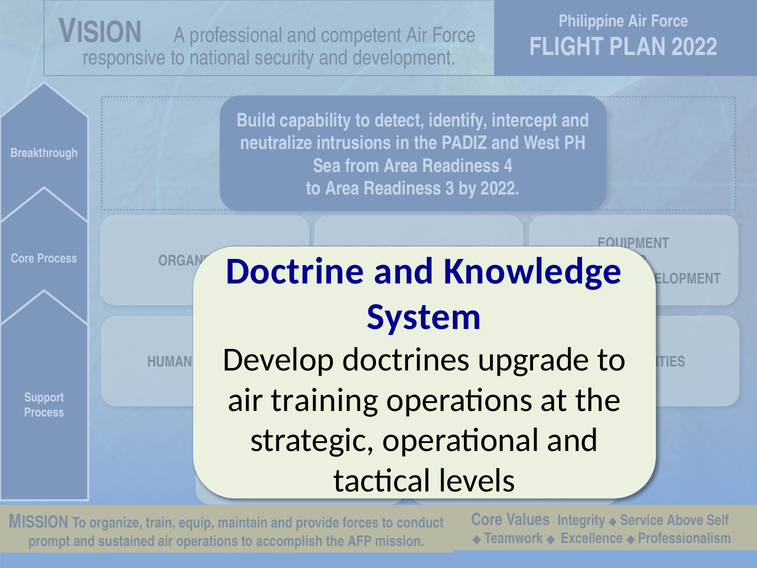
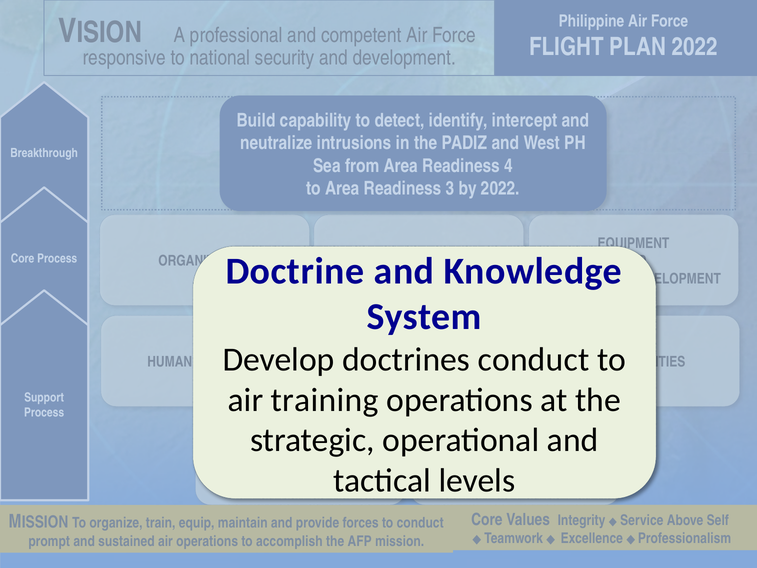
upgrade at (534, 359): upgrade -> conduct
